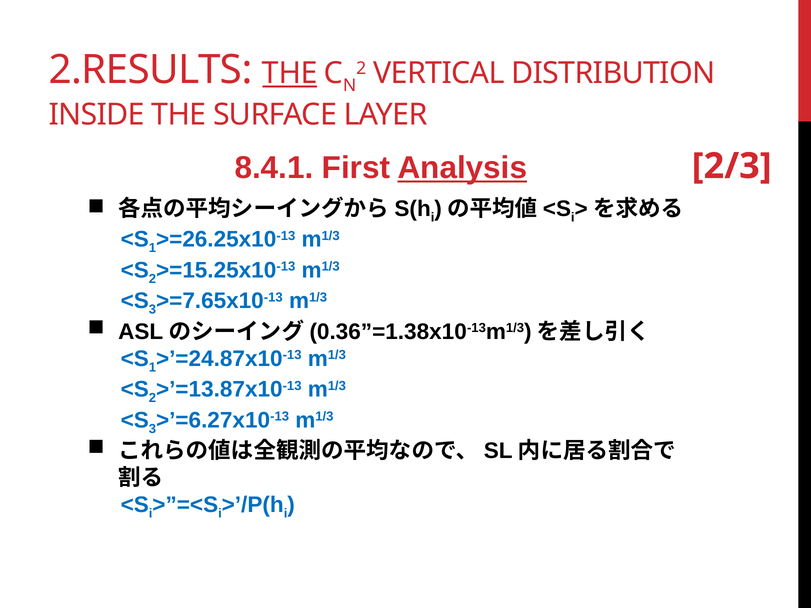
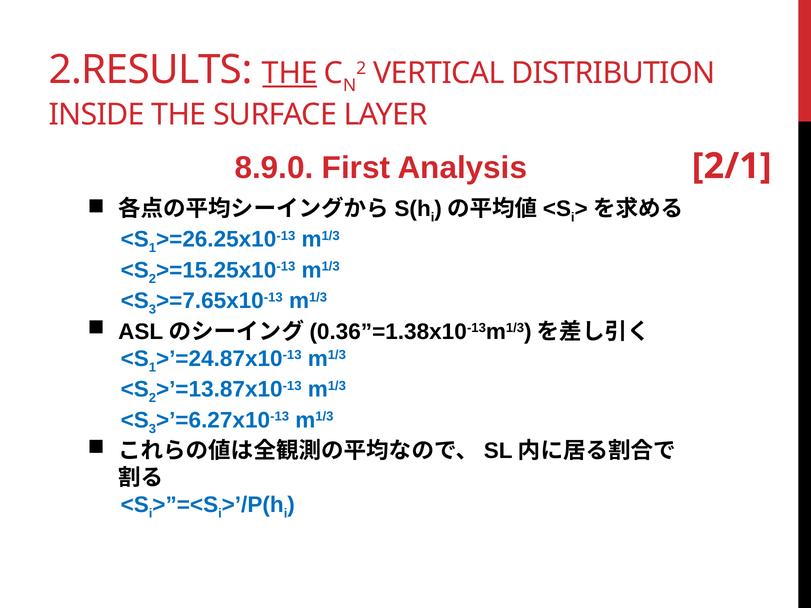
8.4.1: 8.4.1 -> 8.9.0
Analysis underline: present -> none
2/3: 2/3 -> 2/1
